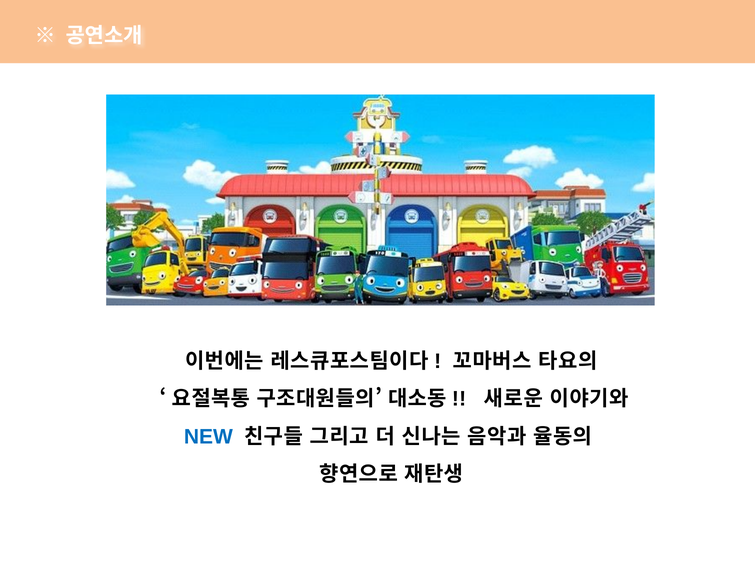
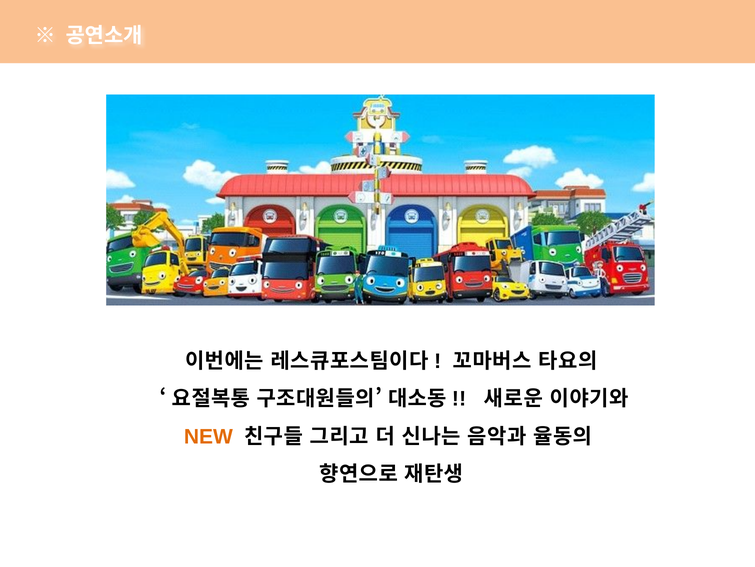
NEW colour: blue -> orange
